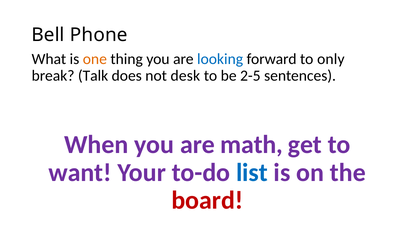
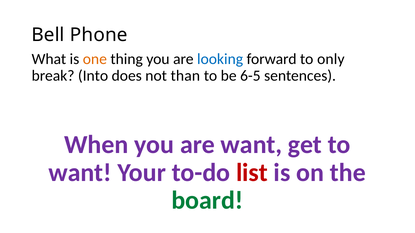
Talk: Talk -> Into
desk: desk -> than
2-5: 2-5 -> 6-5
are math: math -> want
list colour: blue -> red
board colour: red -> green
